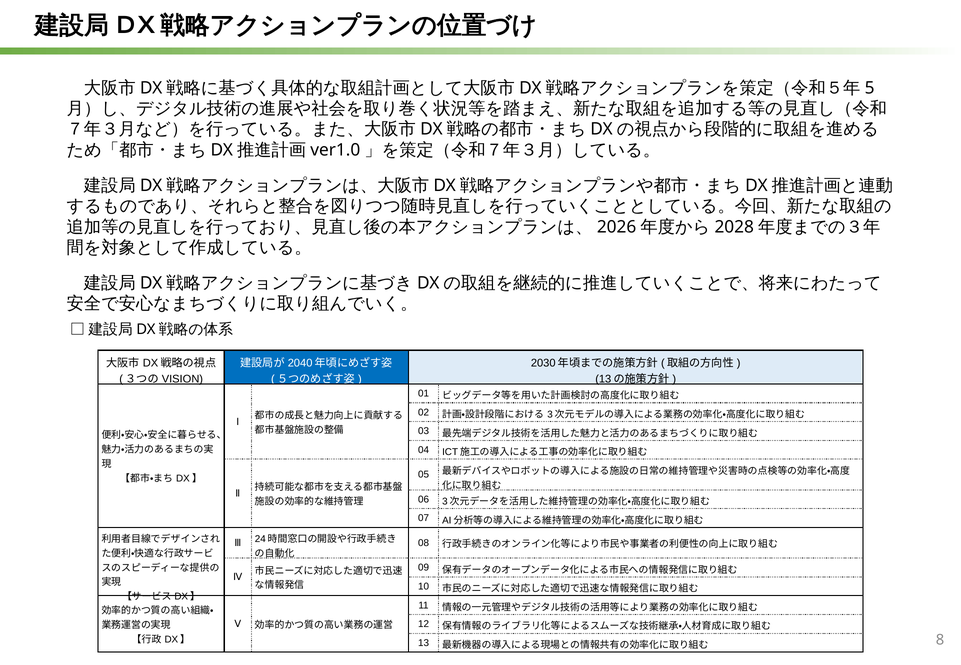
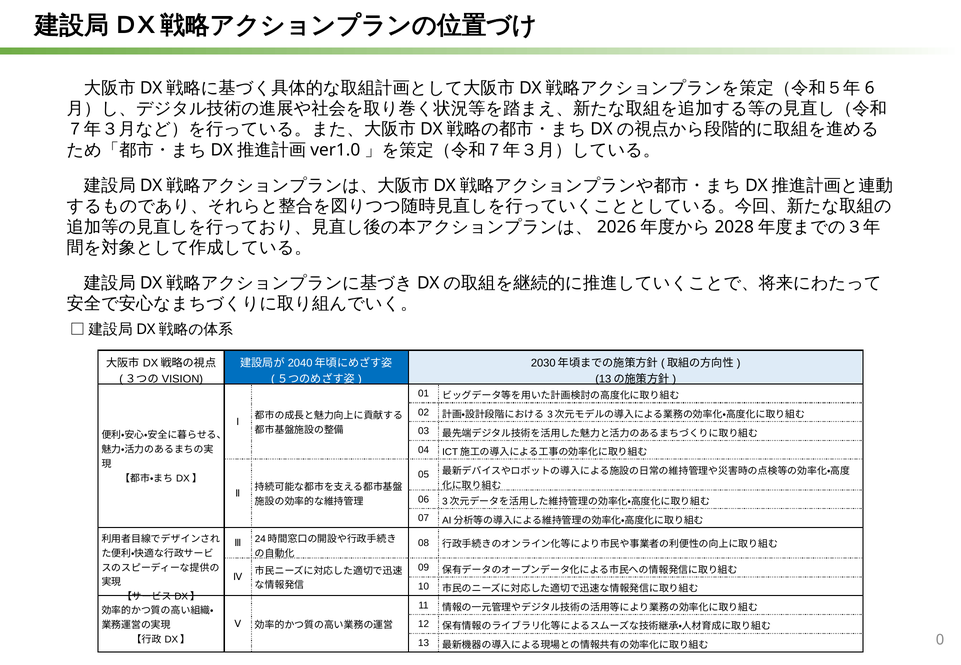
5: 5 -> 6
8: 8 -> 0
